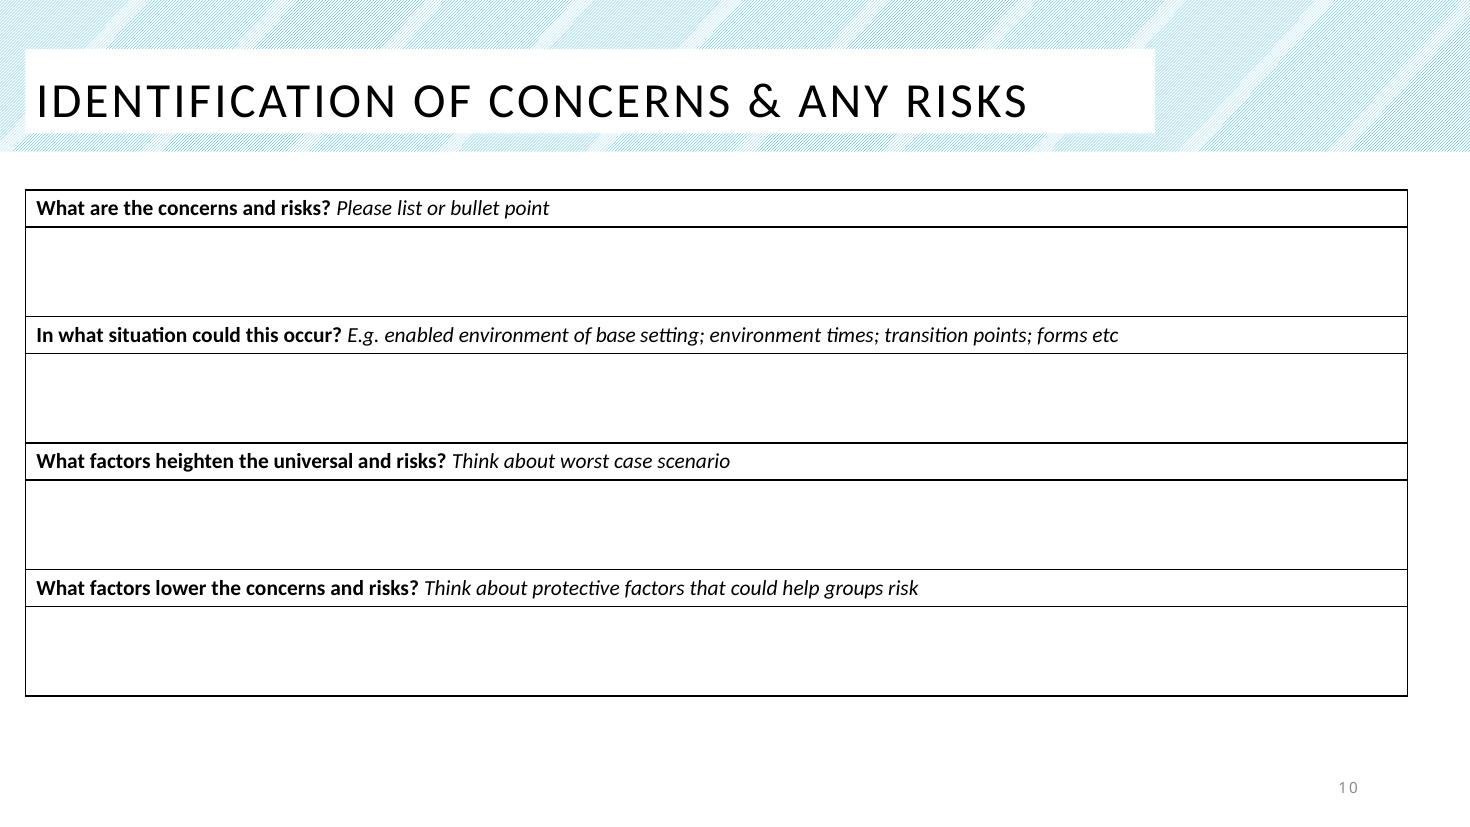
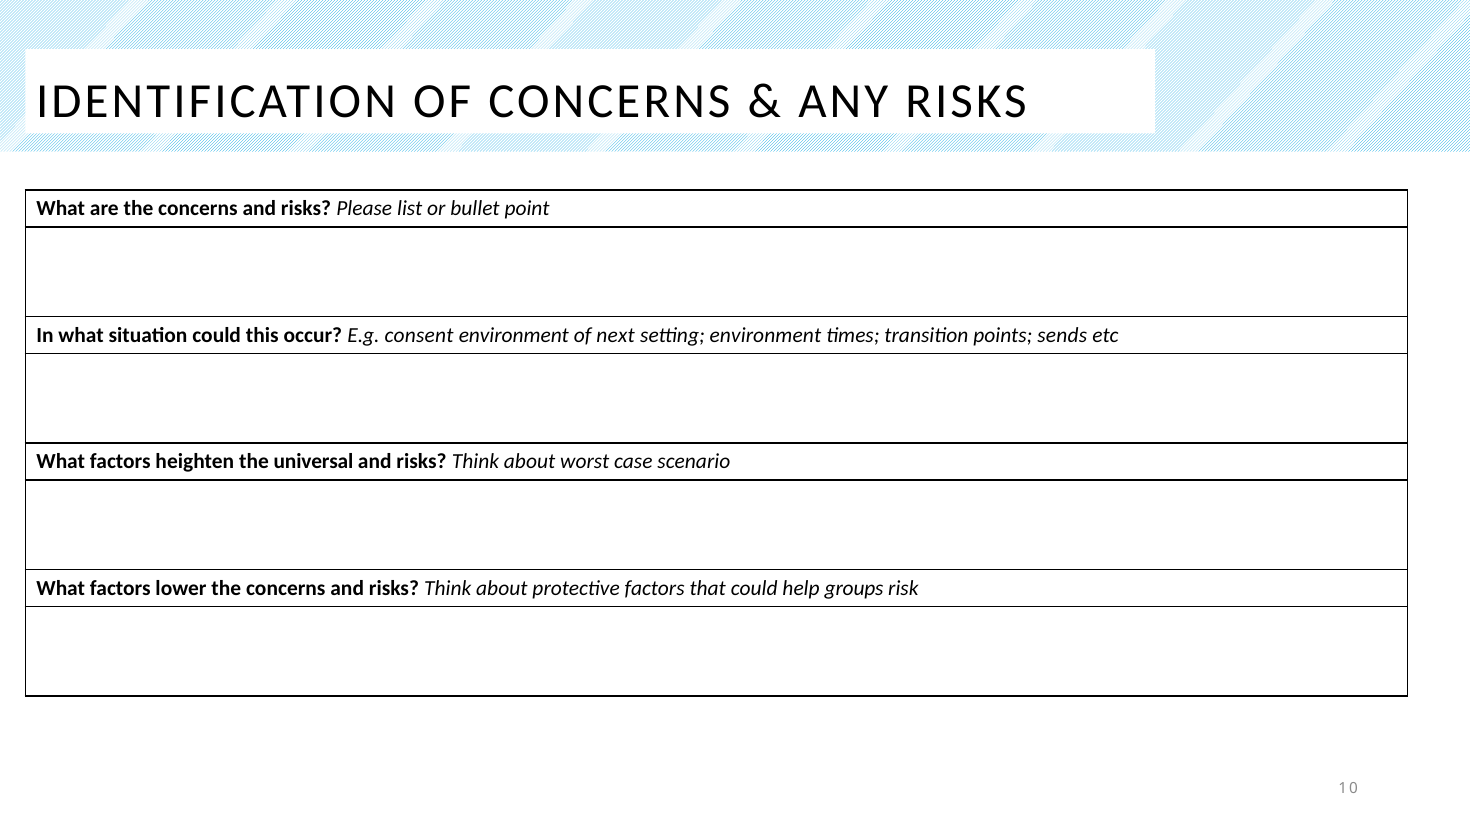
enabled: enabled -> consent
base: base -> next
forms: forms -> sends
